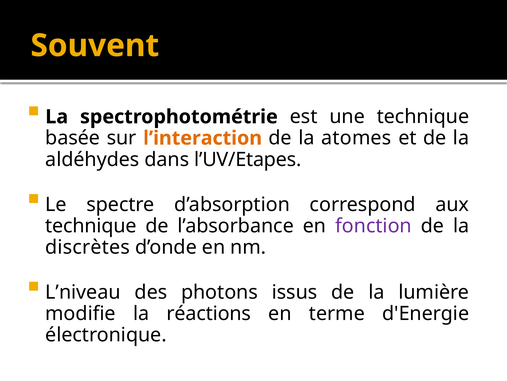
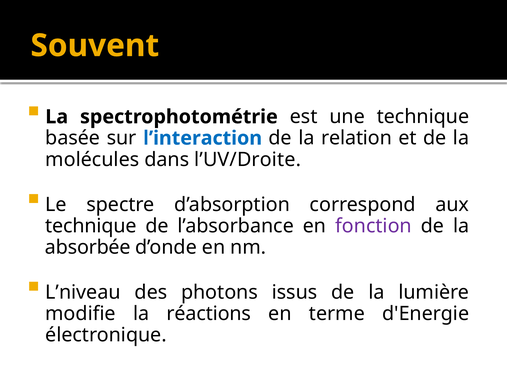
l’interaction colour: orange -> blue
atomes: atomes -> relation
aldéhydes: aldéhydes -> molécules
l’UV/Etapes: l’UV/Etapes -> l’UV/Droite
discrètes: discrètes -> absorbée
